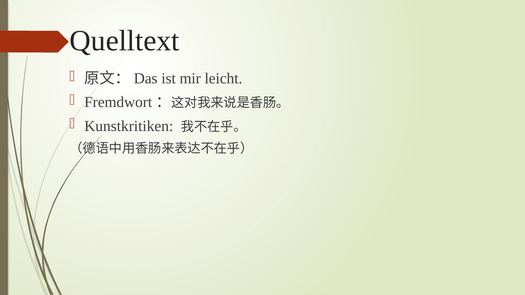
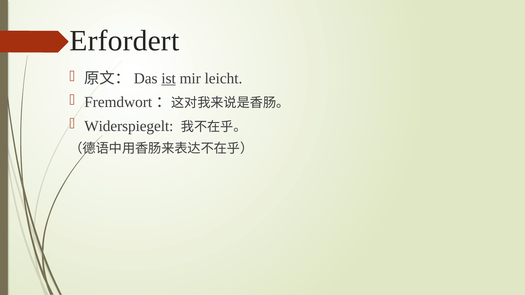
Quelltext: Quelltext -> Erfordert
ist underline: none -> present
Kunstkritiken: Kunstkritiken -> Widerspiegelt
